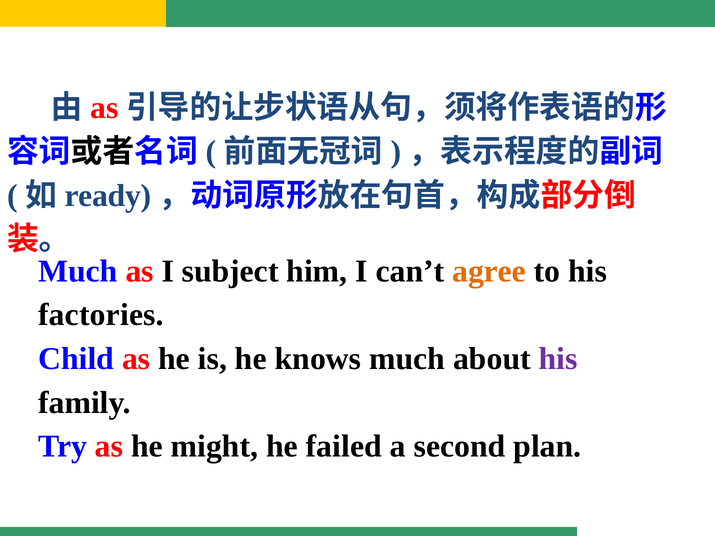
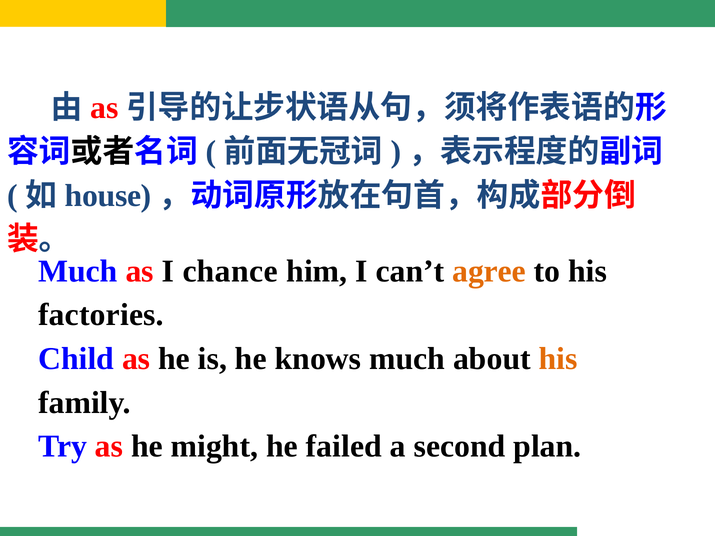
ready: ready -> house
subject: subject -> chance
his at (558, 359) colour: purple -> orange
